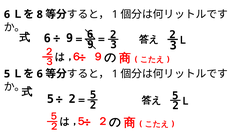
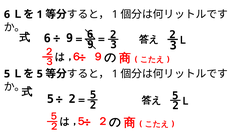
8 at (40, 14): 8 -> 1
6 at (40, 74): 6 -> 5
